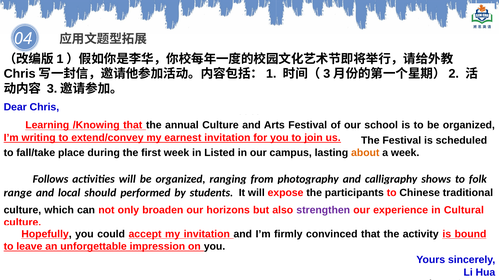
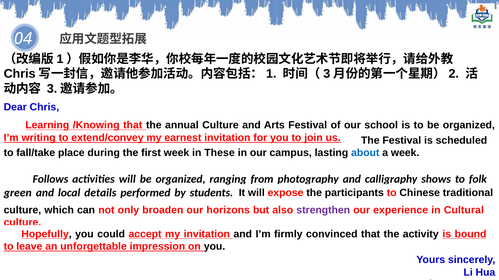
Listed: Listed -> These
about at (365, 153) colour: orange -> blue
range: range -> green
should: should -> details
